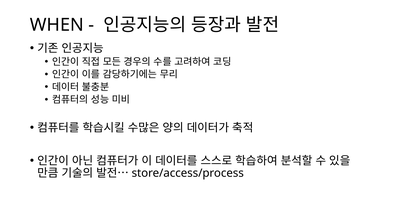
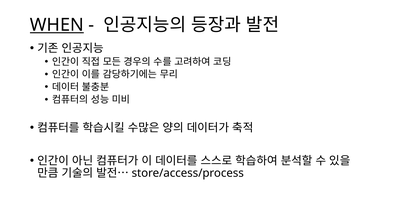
WHEN underline: none -> present
